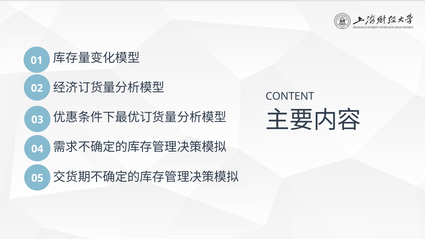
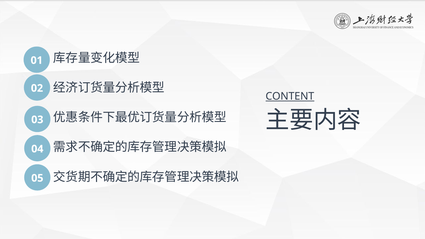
CONTENT underline: none -> present
